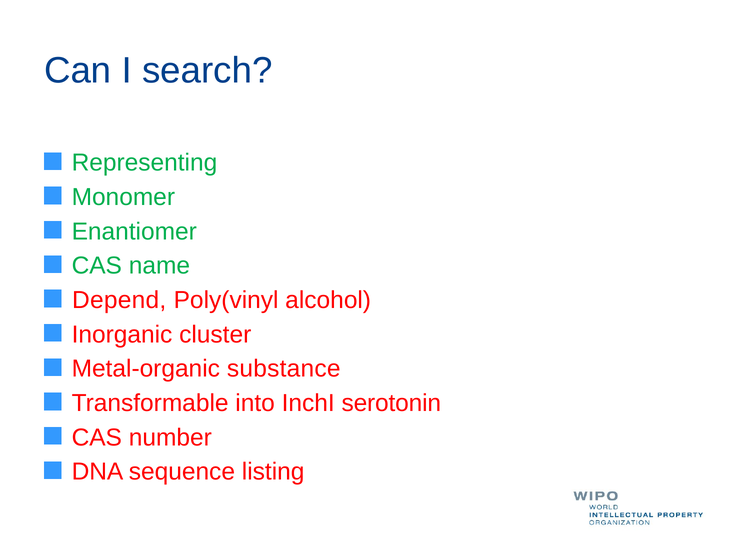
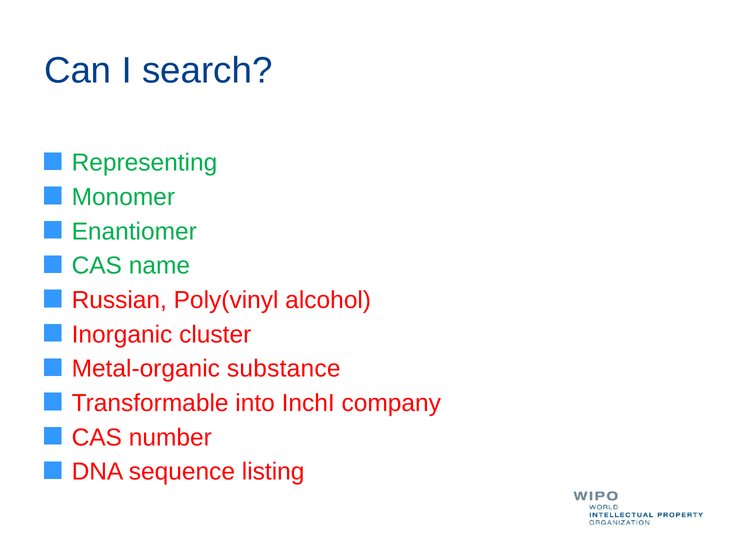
Depend: Depend -> Russian
serotonin: serotonin -> company
